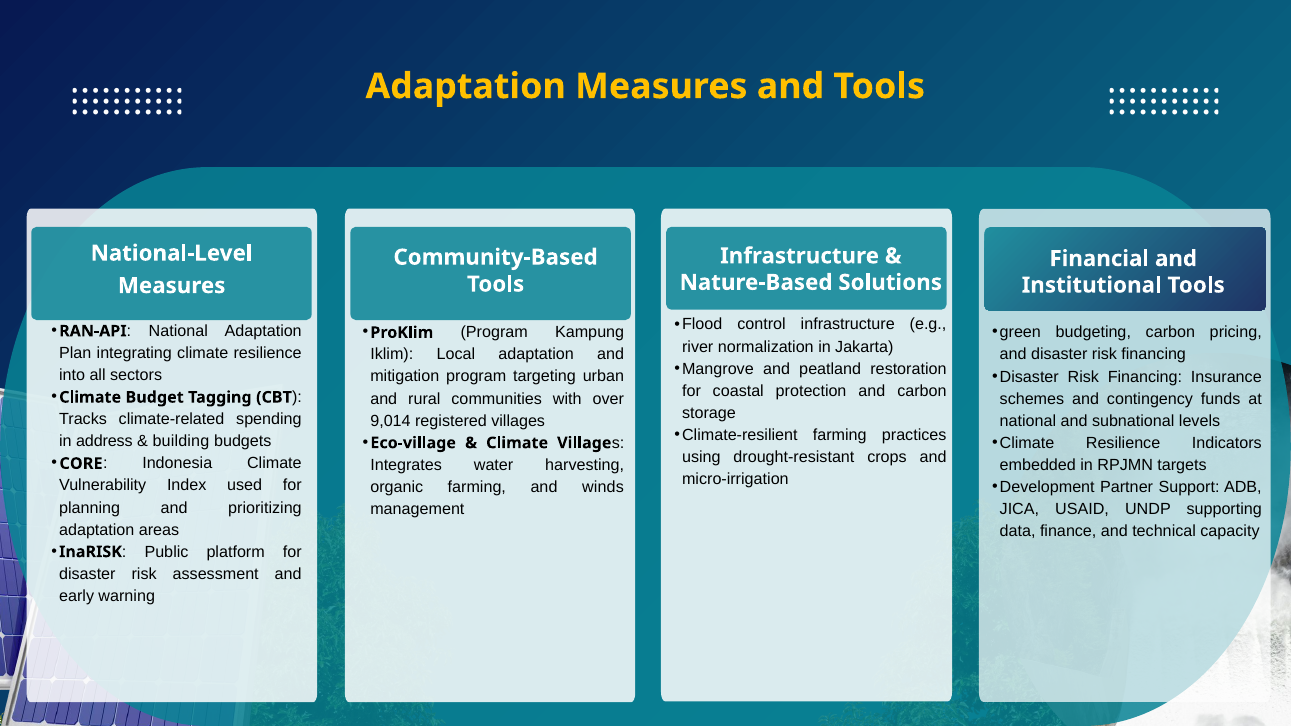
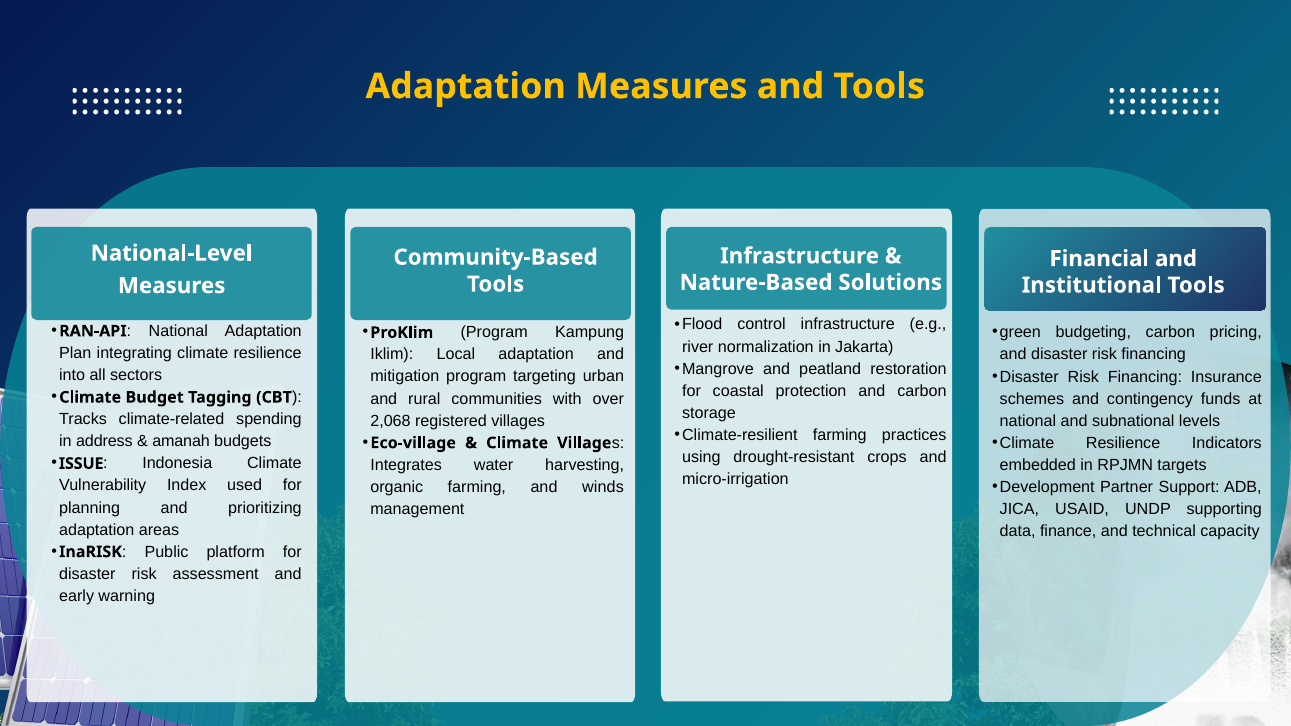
9,014: 9,014 -> 2,068
building: building -> amanah
CORE: CORE -> ISSUE
